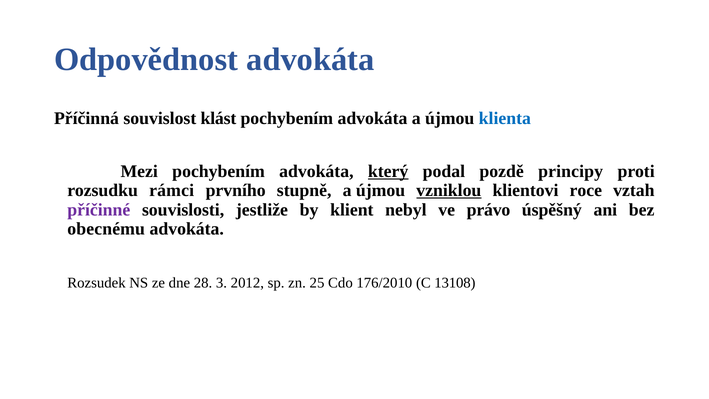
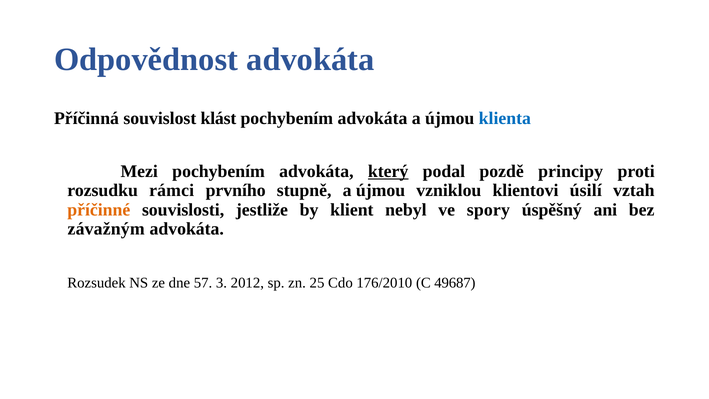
vzniklou underline: present -> none
roce: roce -> úsilí
příčinné colour: purple -> orange
právo: právo -> spory
obecnému: obecnému -> závažným
28: 28 -> 57
13108: 13108 -> 49687
